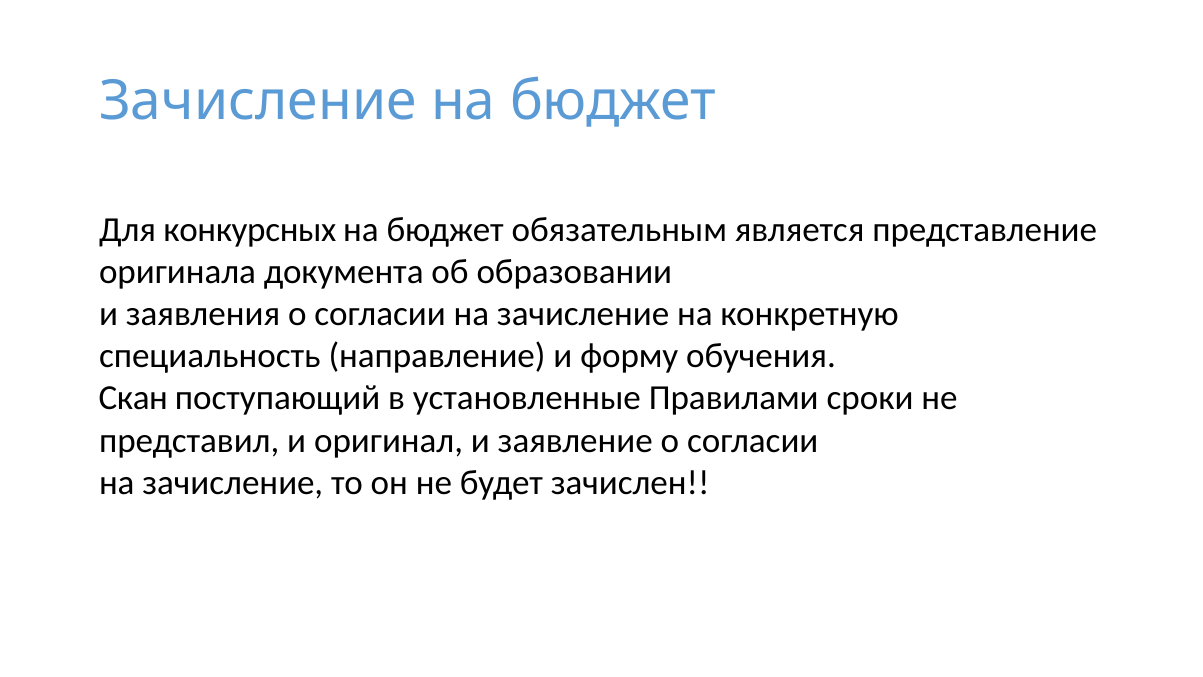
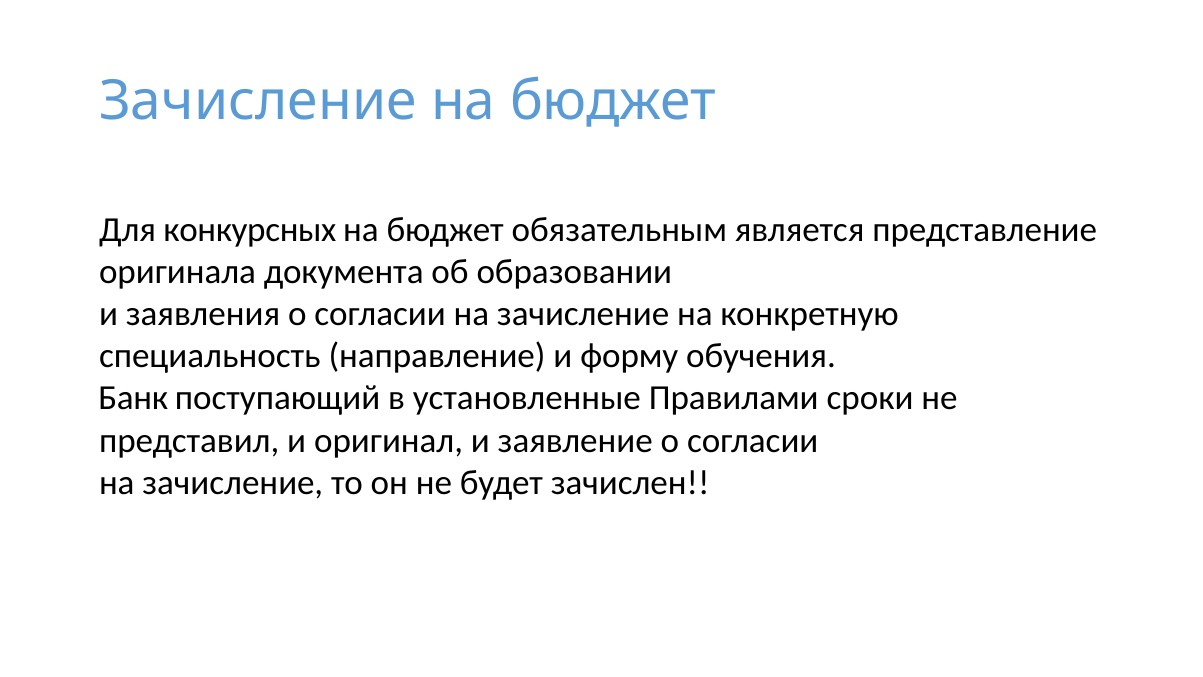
Скан: Скан -> Банк
